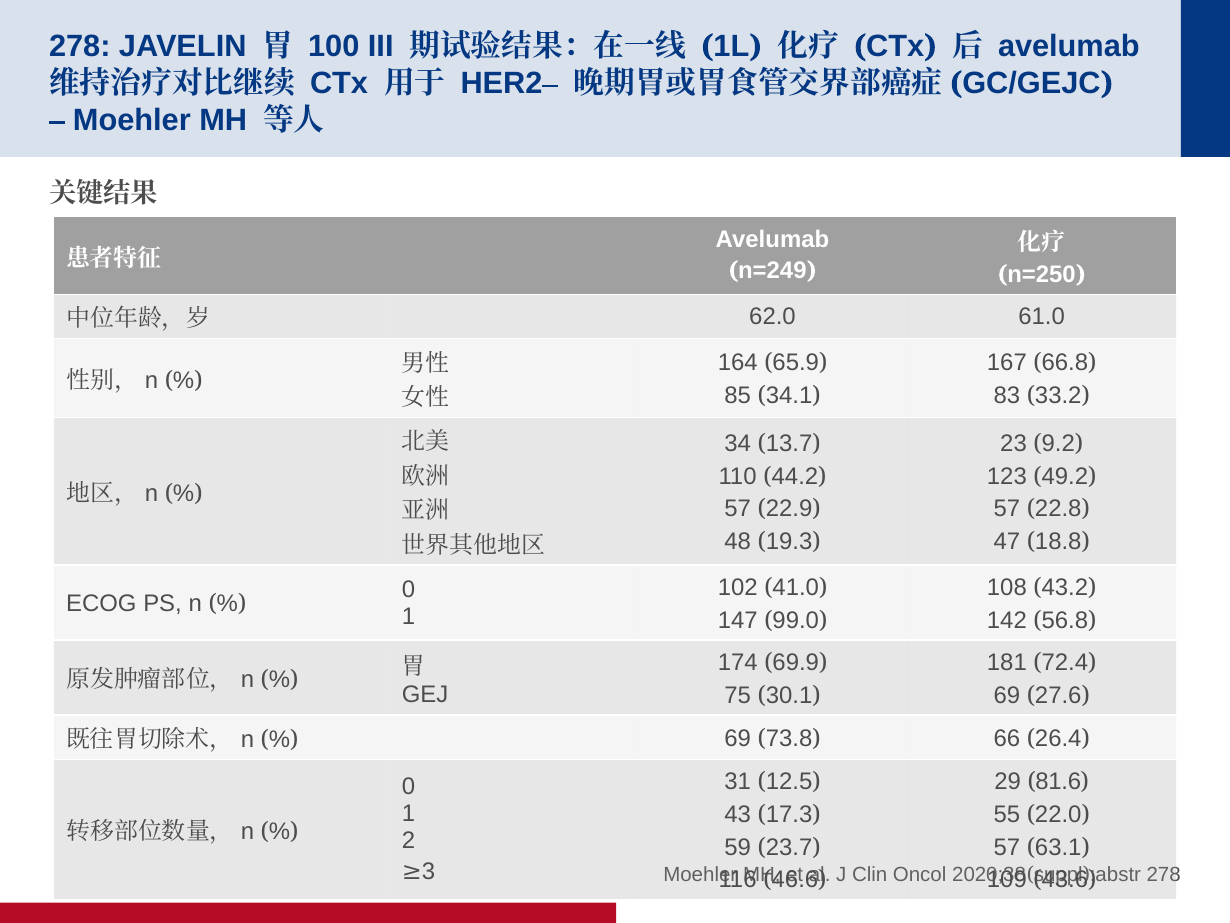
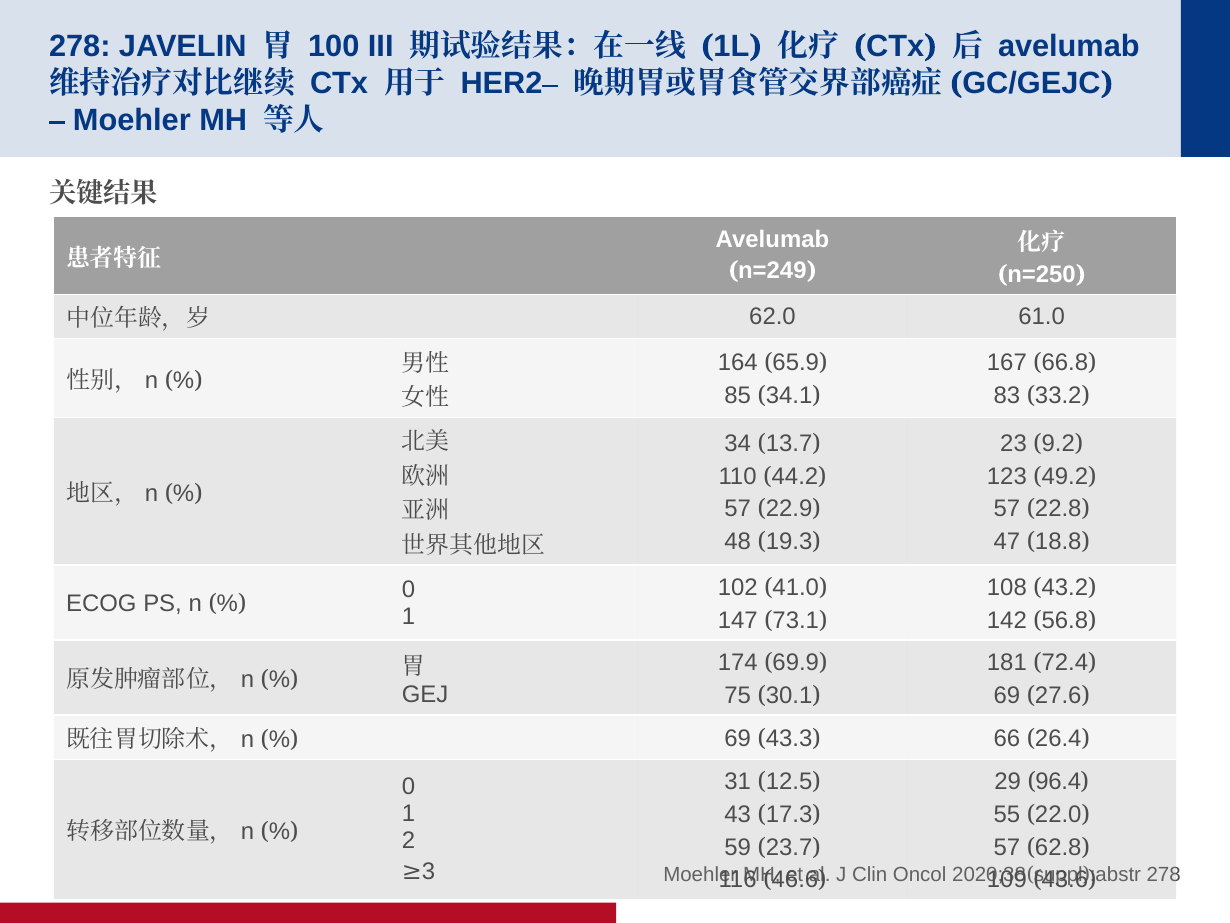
99.0: 99.0 -> 73.1
73.8: 73.8 -> 43.3
81.6: 81.6 -> 96.4
63.1: 63.1 -> 62.8
